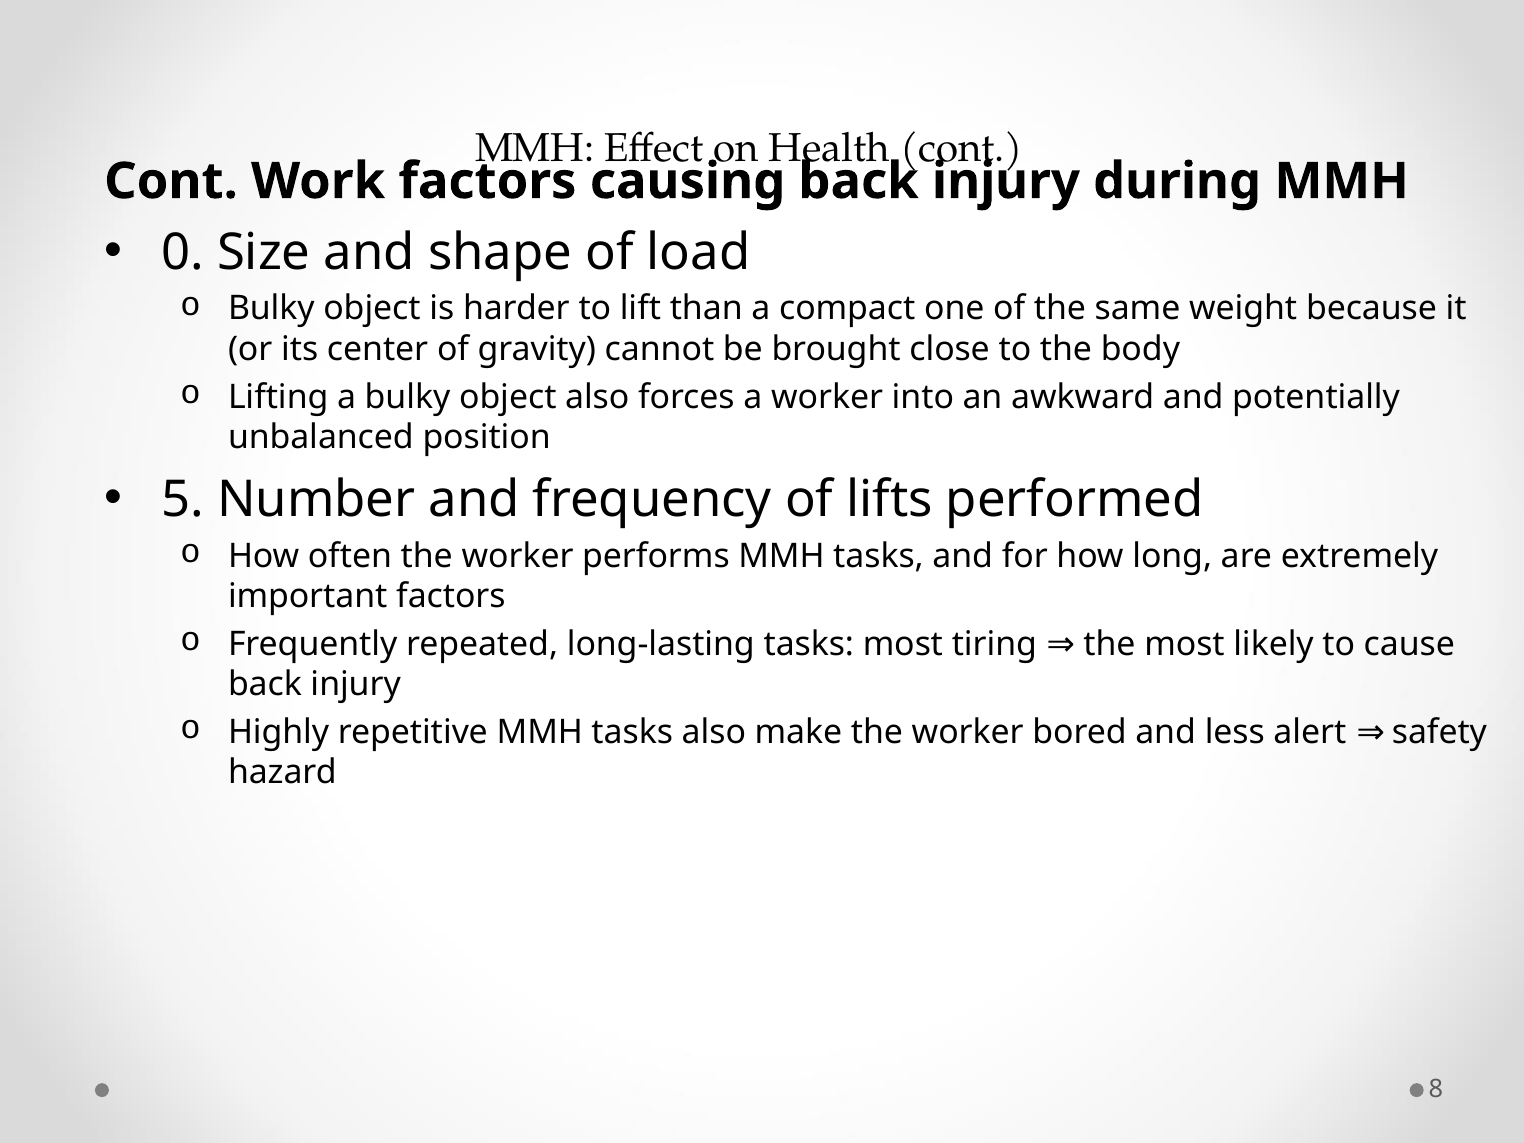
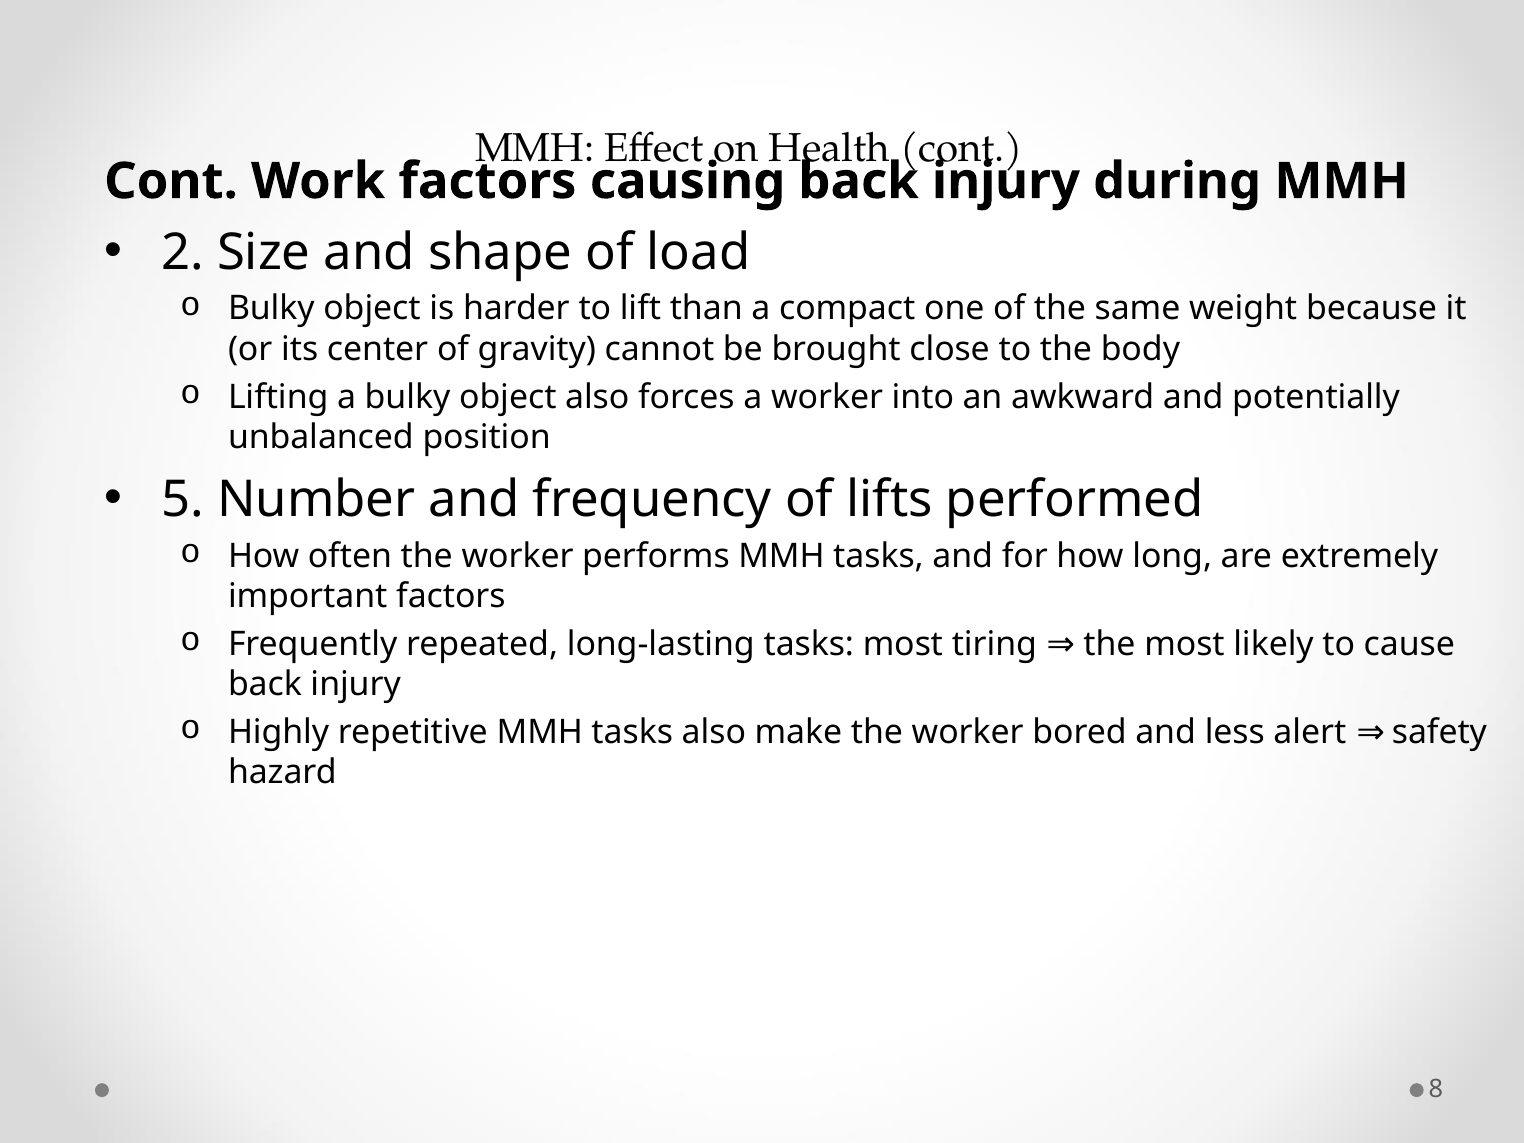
0: 0 -> 2
